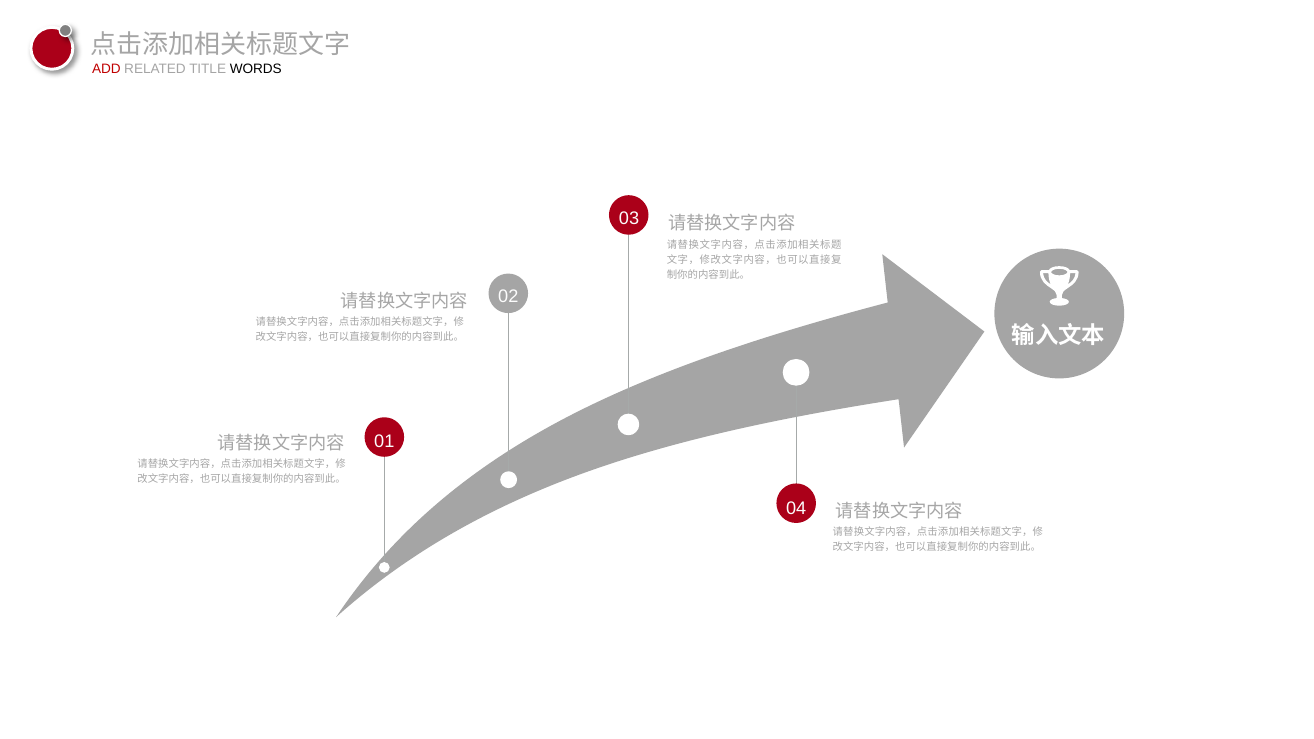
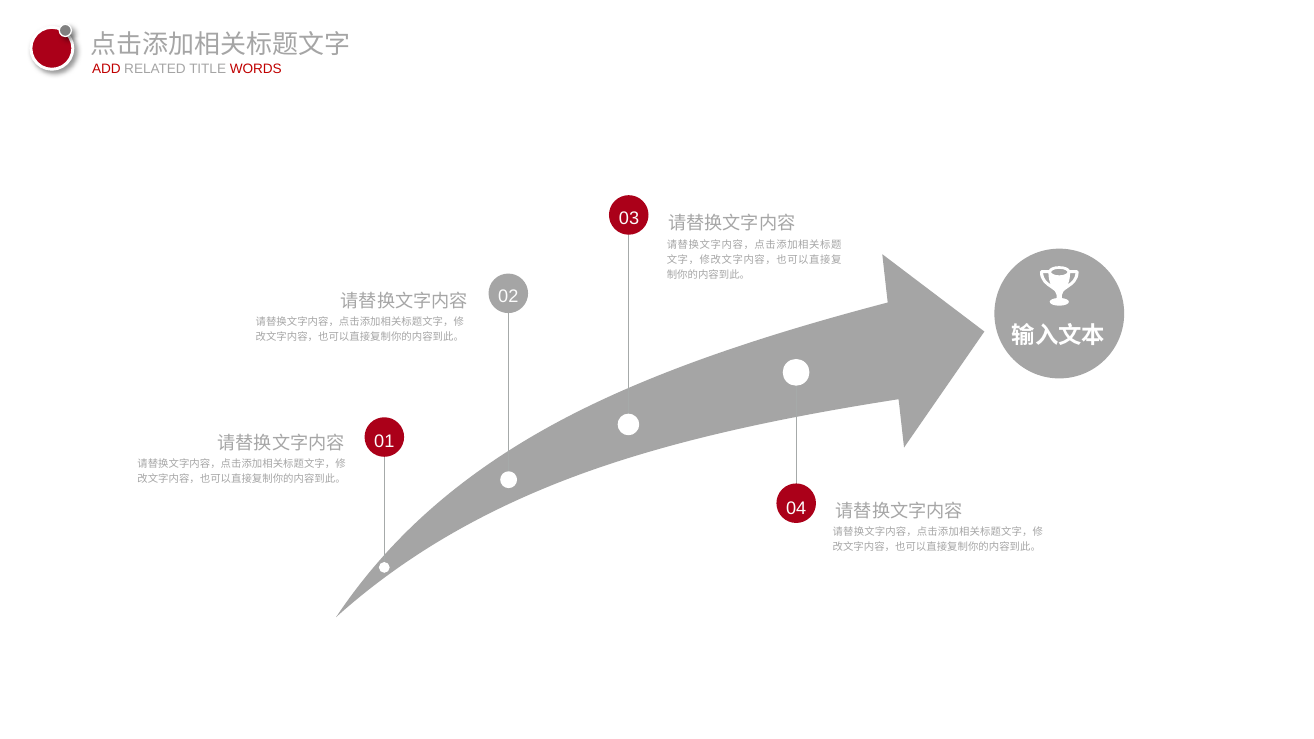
WORDS colour: black -> red
